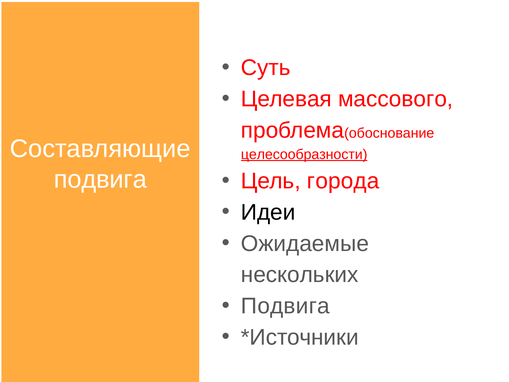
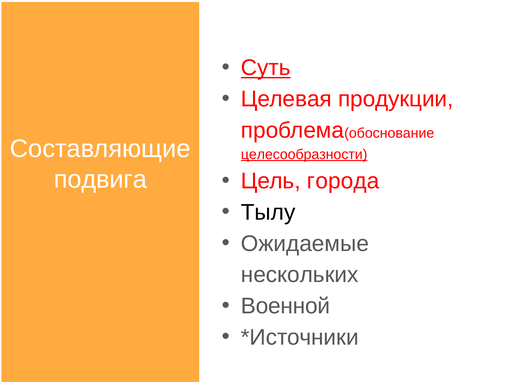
Суть underline: none -> present
массового: массового -> продукции
Идеи: Идеи -> Тылу
Подвига at (285, 306): Подвига -> Военной
